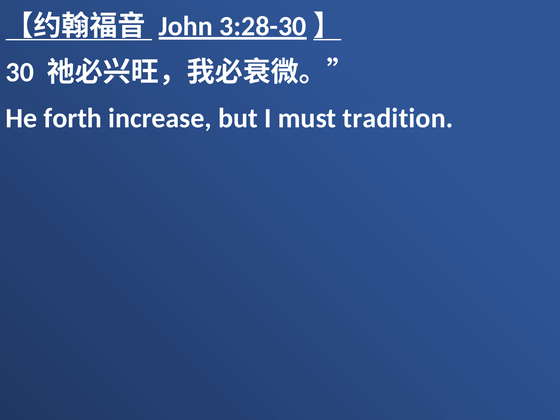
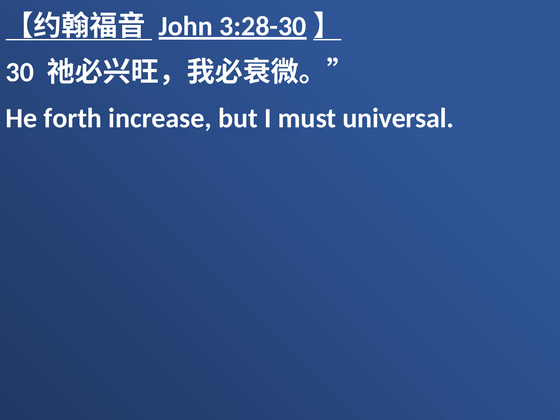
tradition: tradition -> universal
